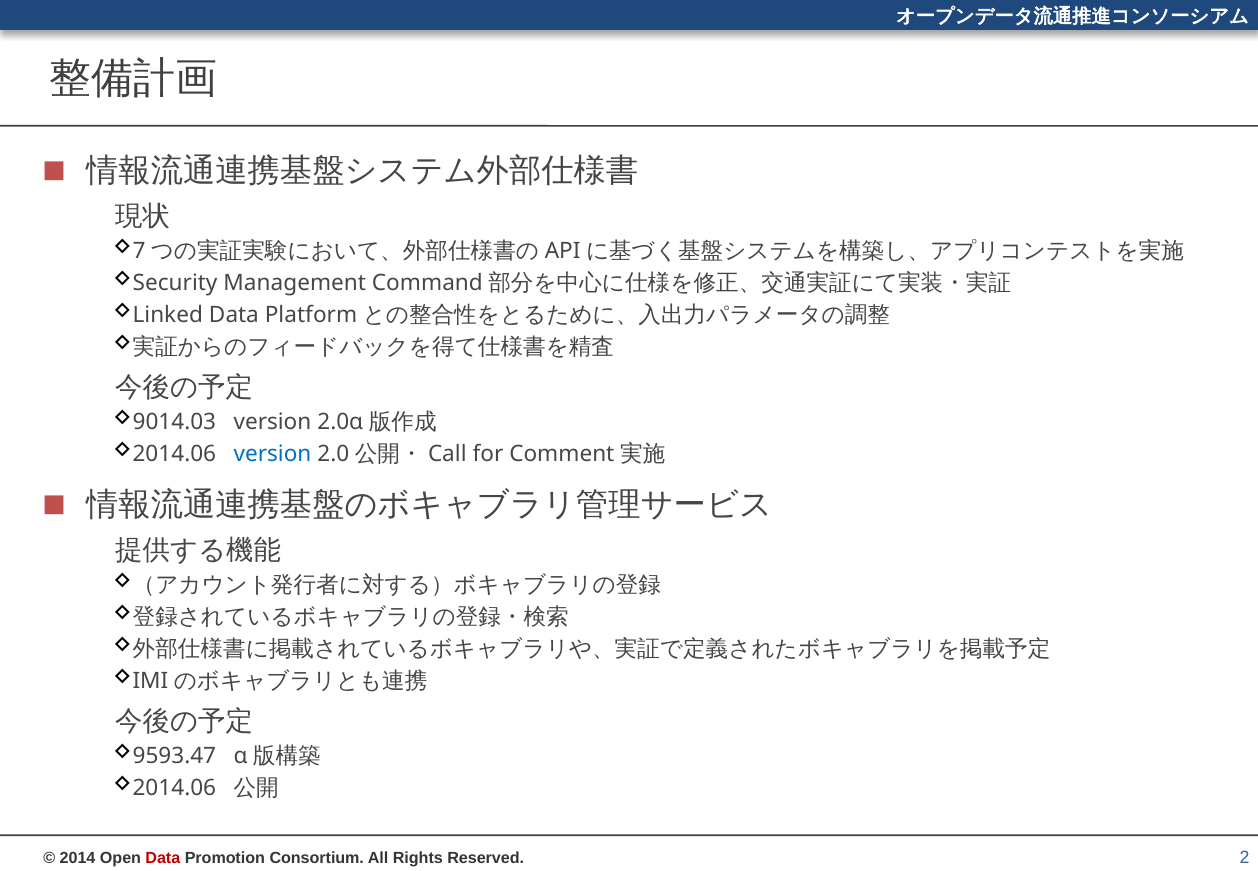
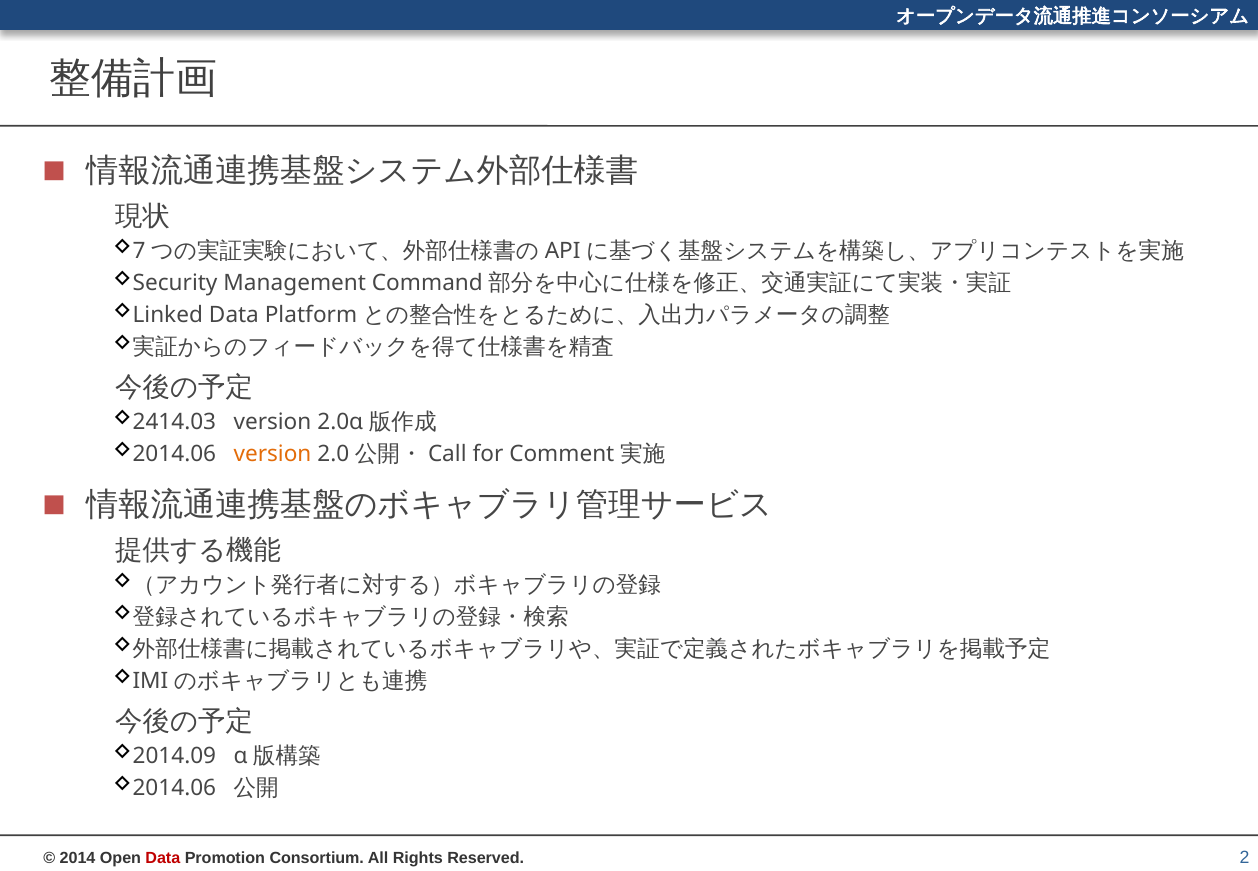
9014.03: 9014.03 -> 2414.03
version at (272, 454) colour: blue -> orange
9593.47: 9593.47 -> 2014.09
